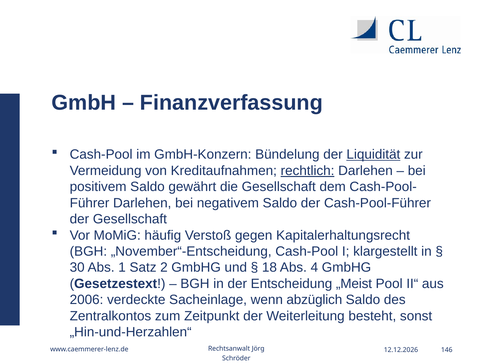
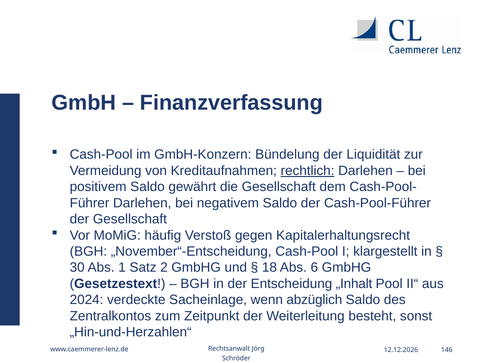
Liquidität underline: present -> none
4: 4 -> 6
„Meist: „Meist -> „Inhalt
2006: 2006 -> 2024
